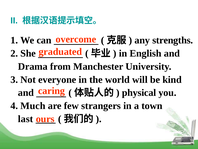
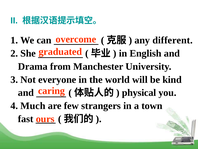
strengths: strengths -> different
last: last -> fast
